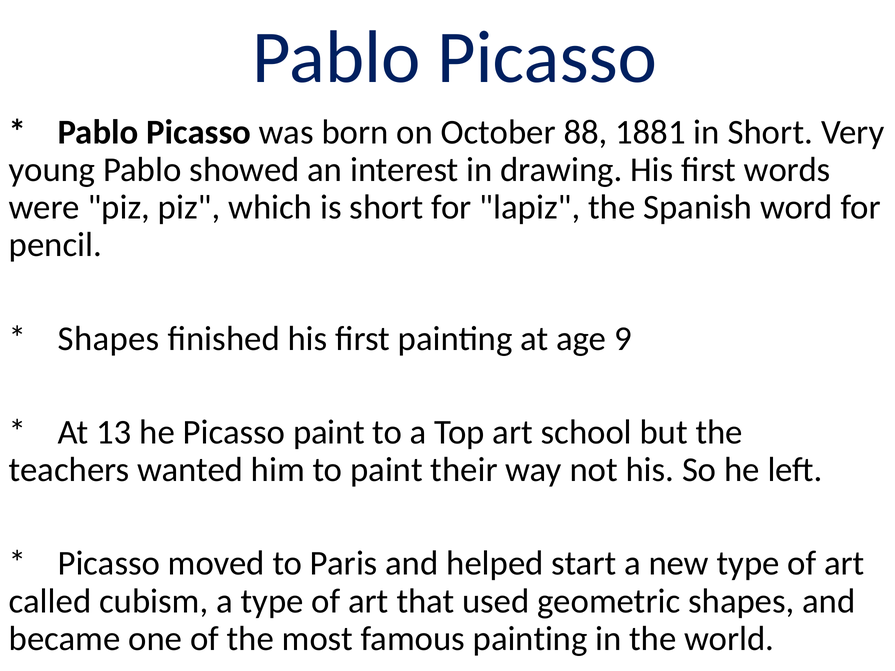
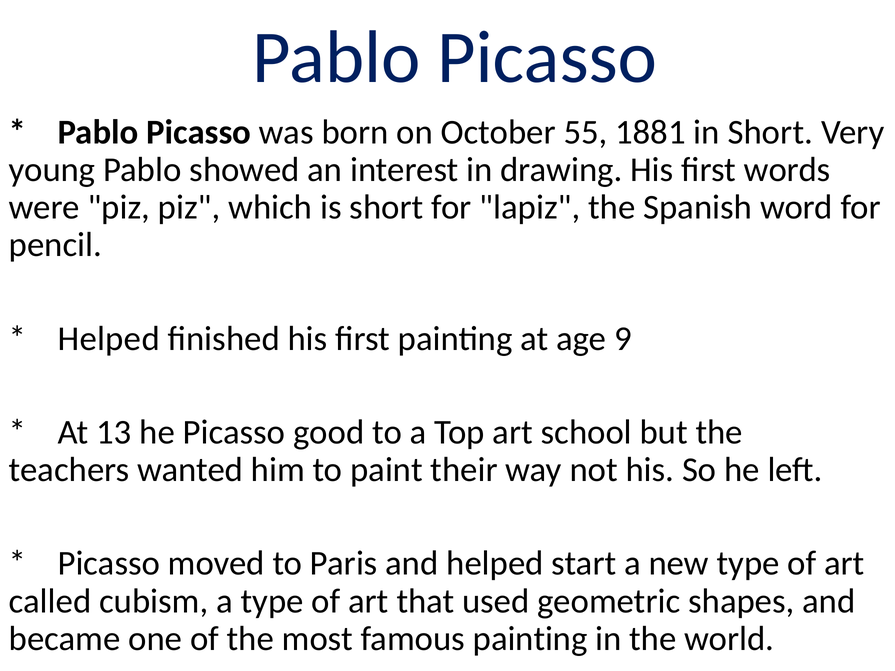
88: 88 -> 55
Shapes at (109, 339): Shapes -> Helped
Picasso paint: paint -> good
